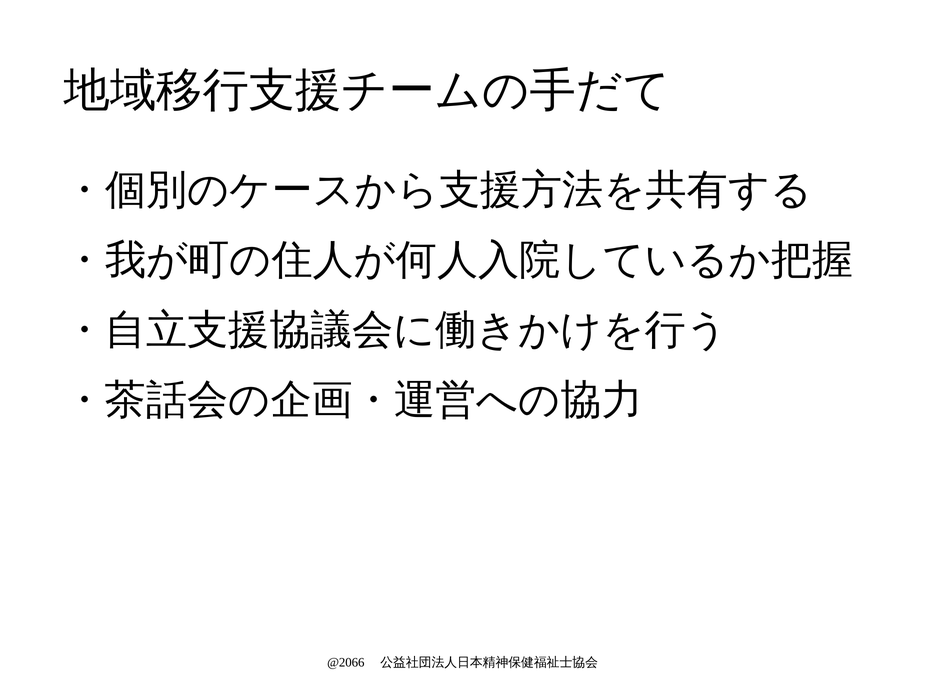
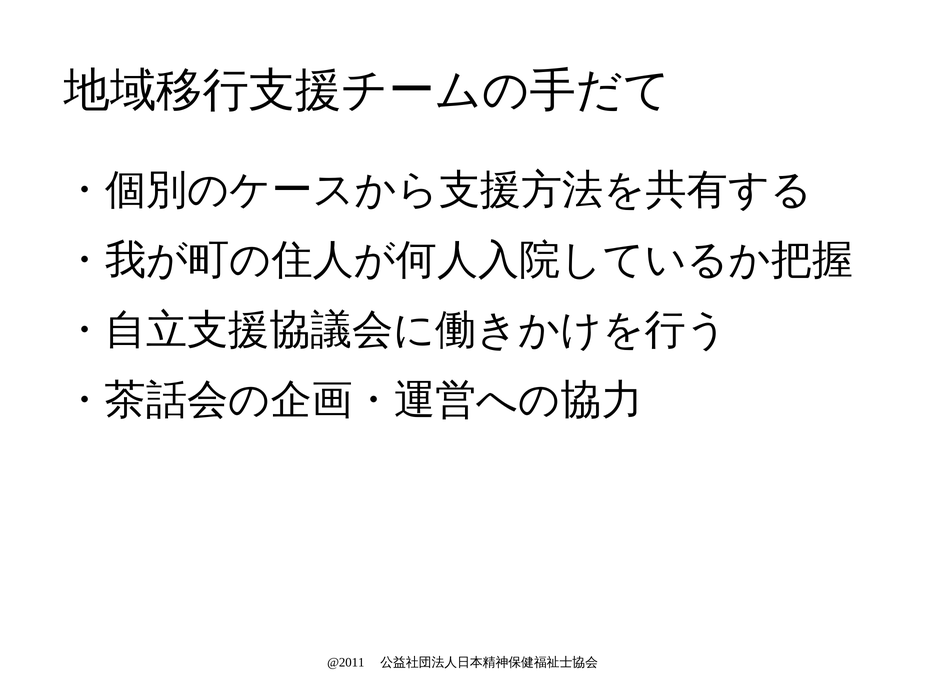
@2066: @2066 -> @2011
